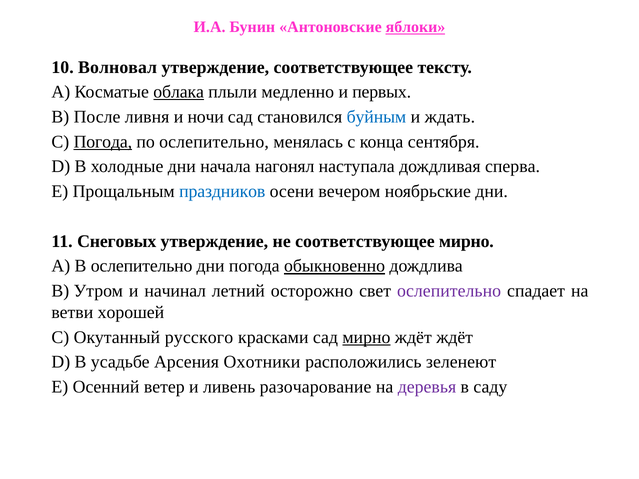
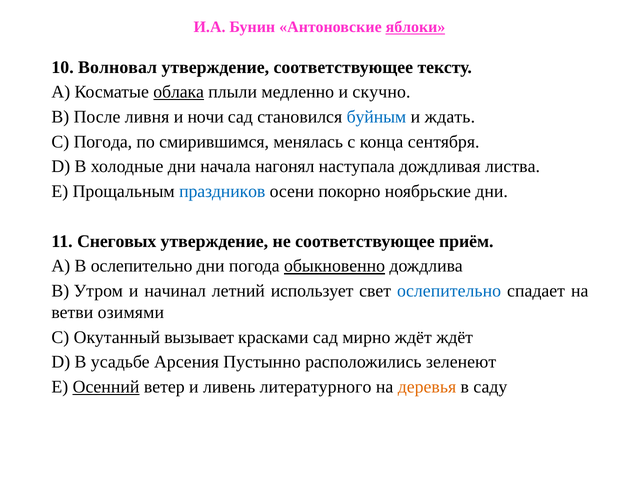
первых: первых -> скучно
Погода at (103, 142) underline: present -> none
по ослепительно: ослепительно -> смирившимся
сперва: сперва -> листва
вечером: вечером -> покорно
соответствующее мирно: мирно -> приём
осторожно: осторожно -> использует
ослепительно at (449, 291) colour: purple -> blue
хорошей: хорошей -> озимями
русского: русского -> вызывает
мирно at (366, 337) underline: present -> none
Охотники: Охотники -> Пустынно
Осенний underline: none -> present
разочарование: разочарование -> литературного
деревья colour: purple -> orange
